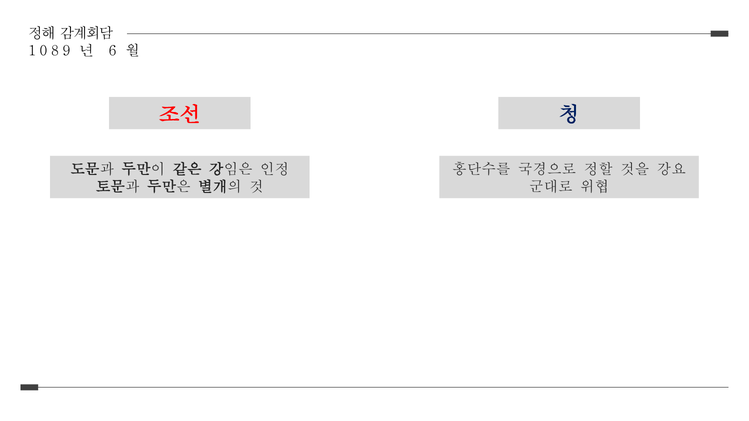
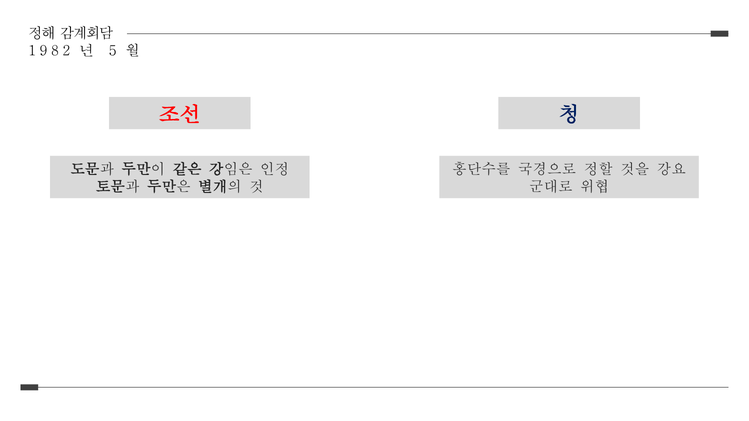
0: 0 -> 9
9: 9 -> 2
6: 6 -> 5
